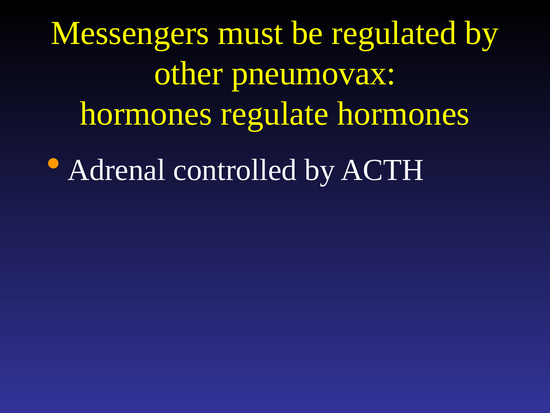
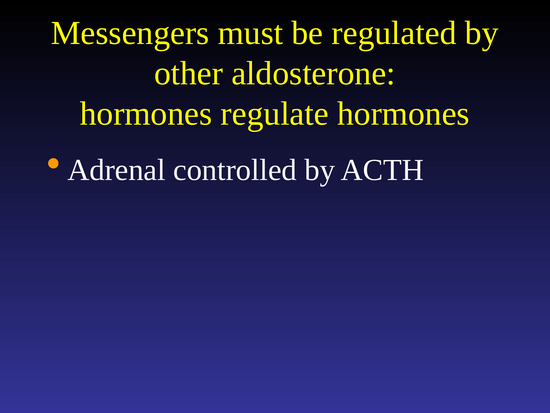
pneumovax: pneumovax -> aldosterone
